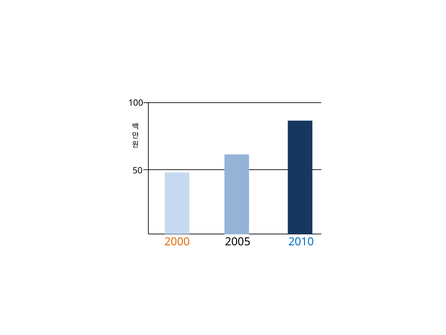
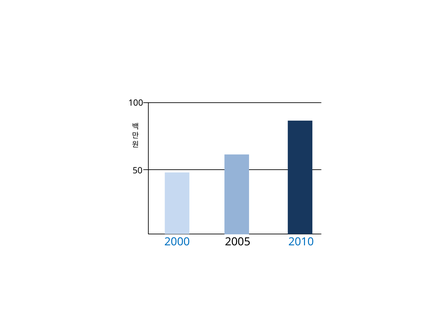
2000 colour: orange -> blue
